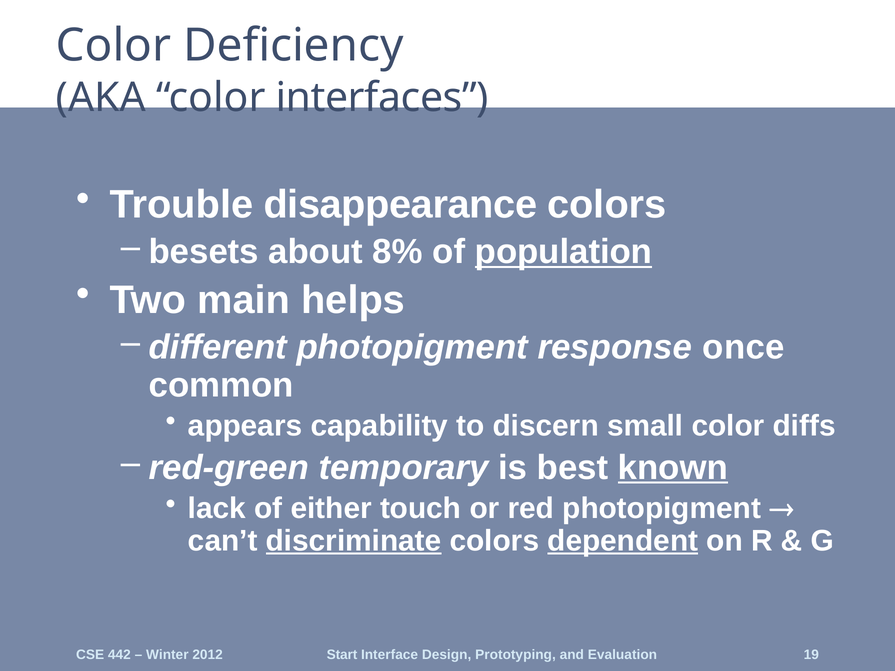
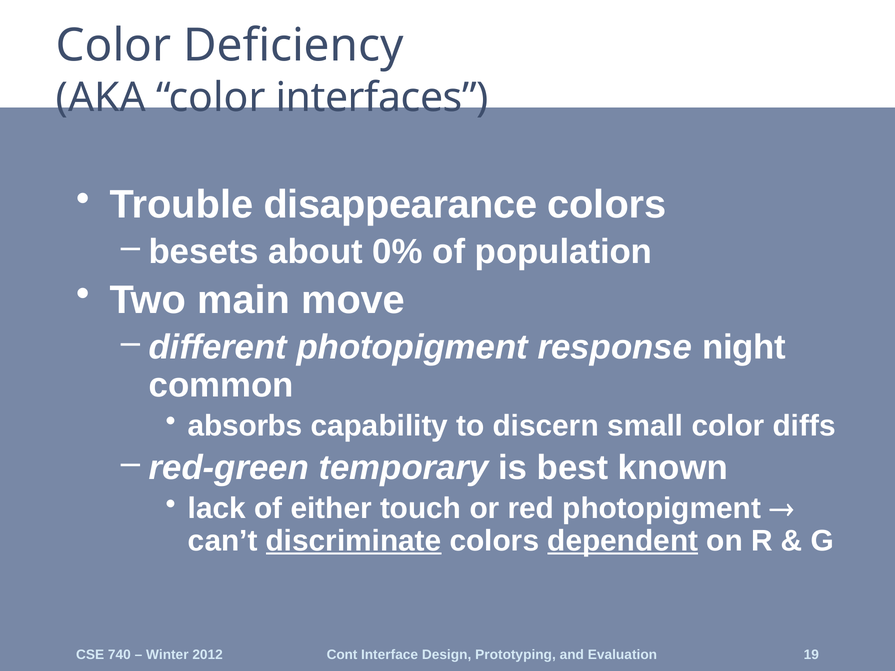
8%: 8% -> 0%
population underline: present -> none
helps: helps -> move
once: once -> night
appears: appears -> absorbs
known underline: present -> none
442: 442 -> 740
Start: Start -> Cont
